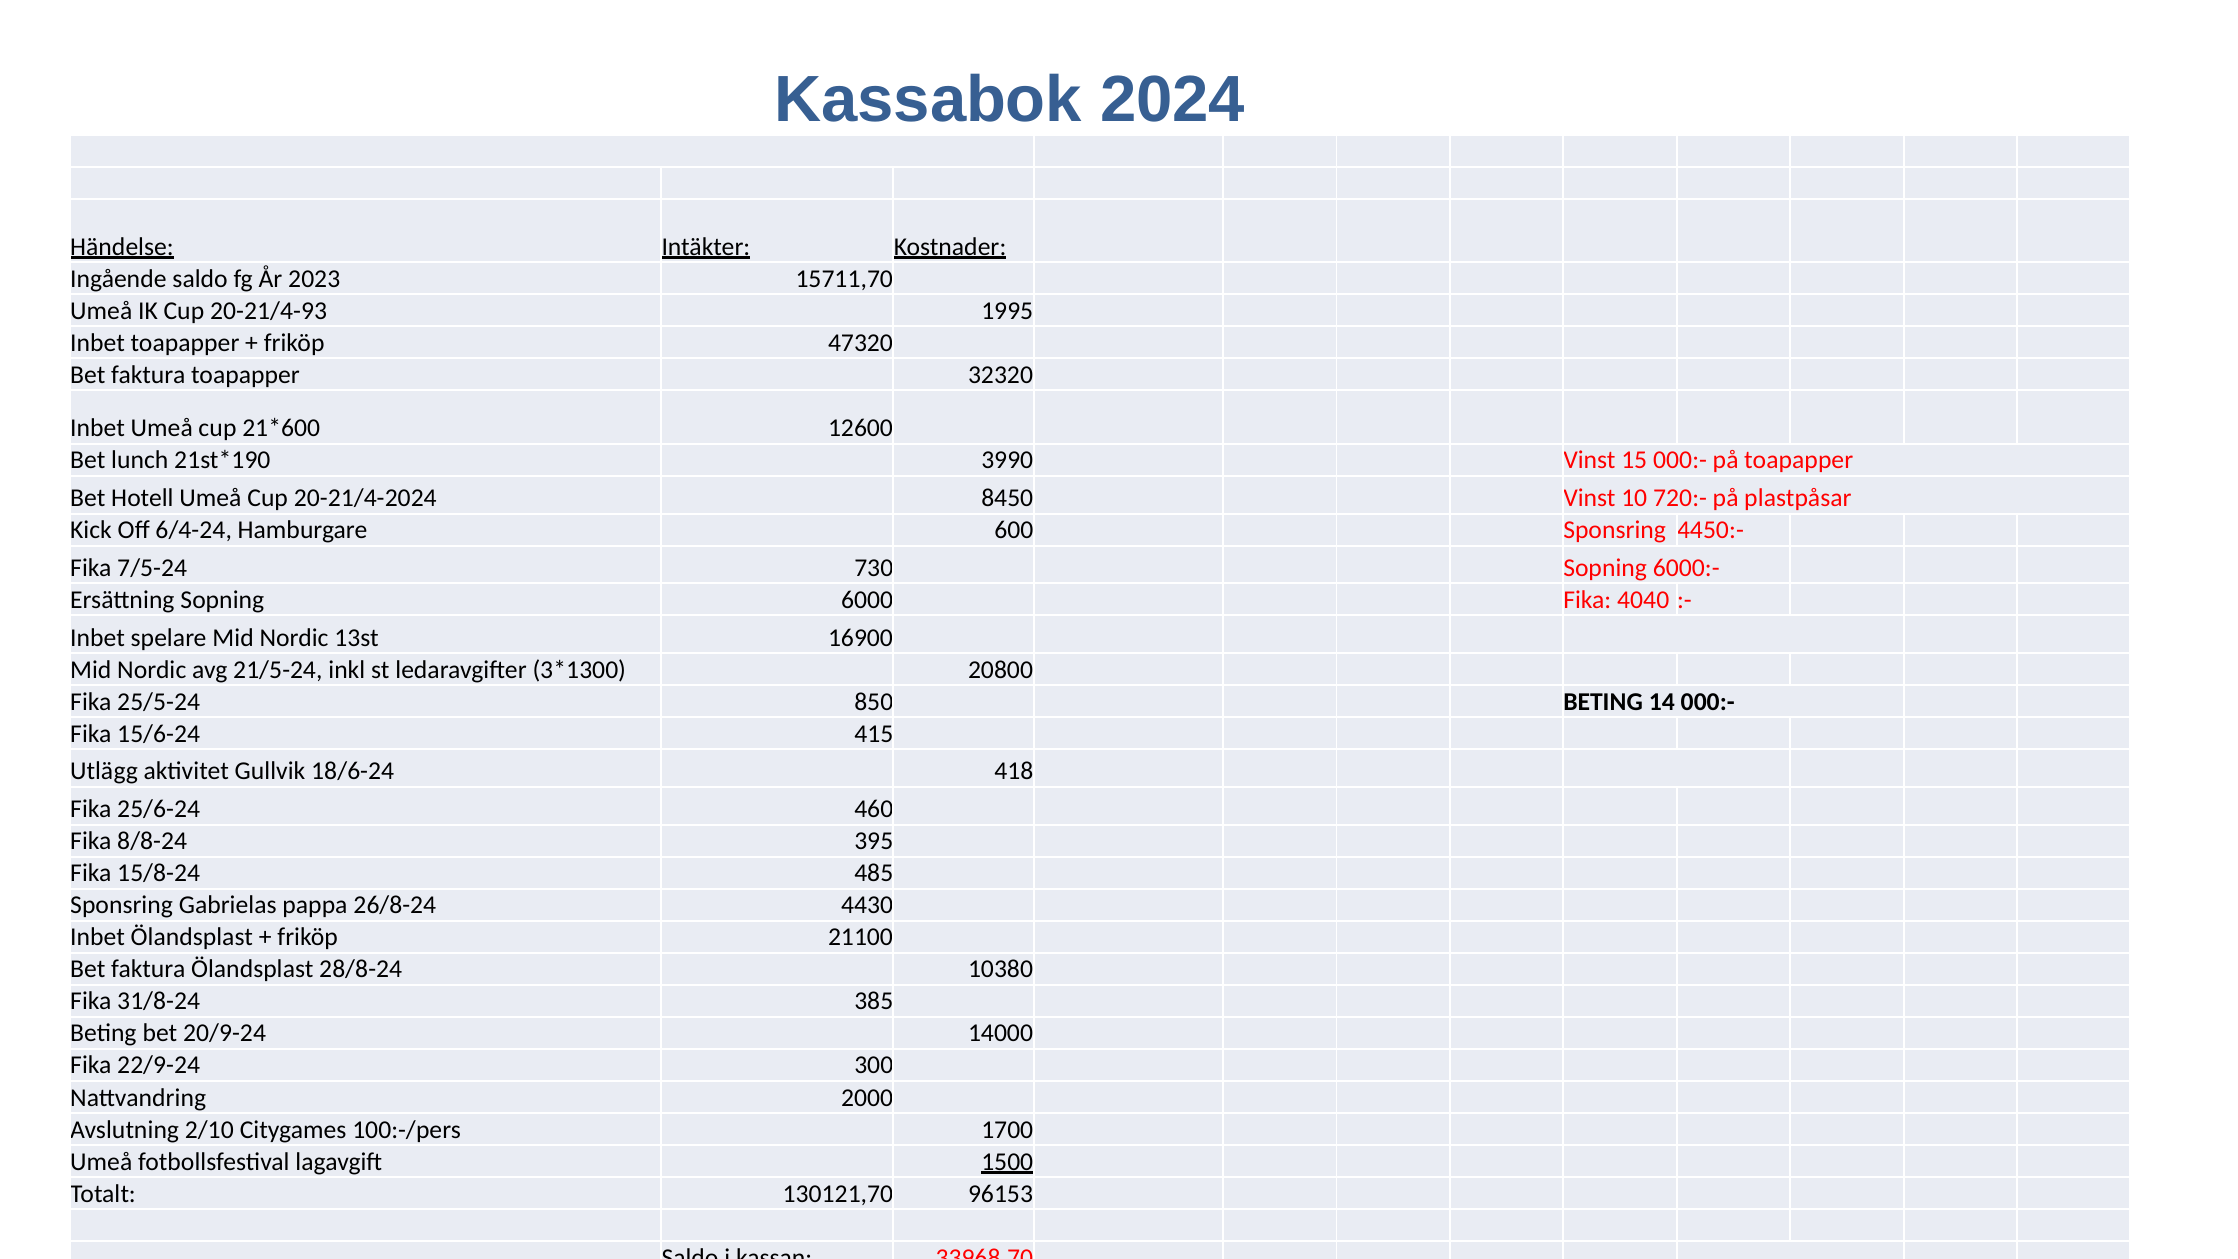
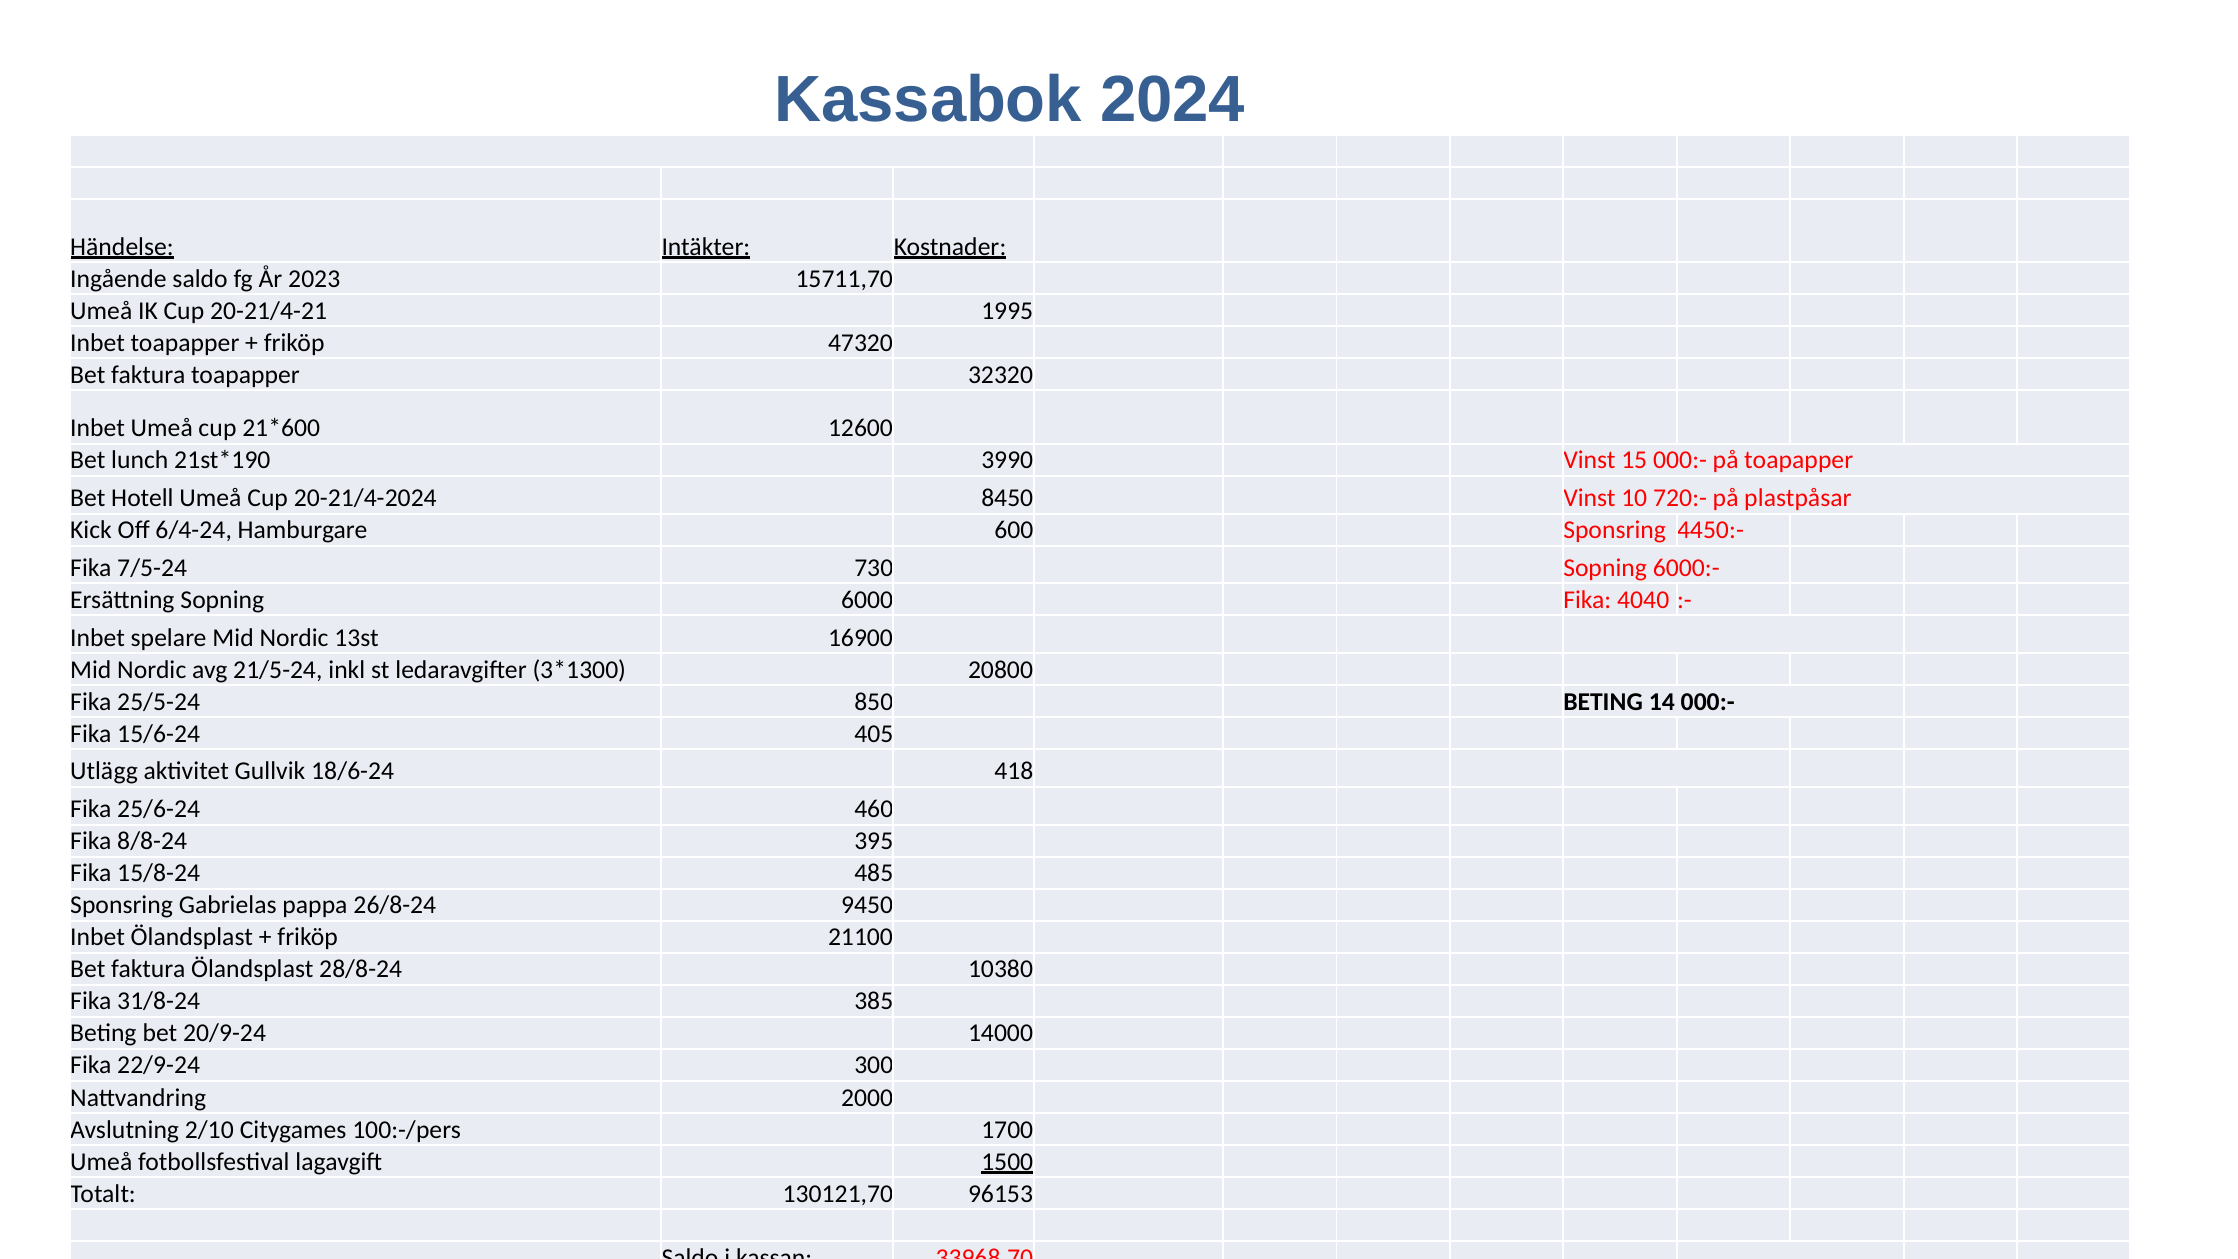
20-21/4-93: 20-21/4-93 -> 20-21/4-21
415: 415 -> 405
4430: 4430 -> 9450
